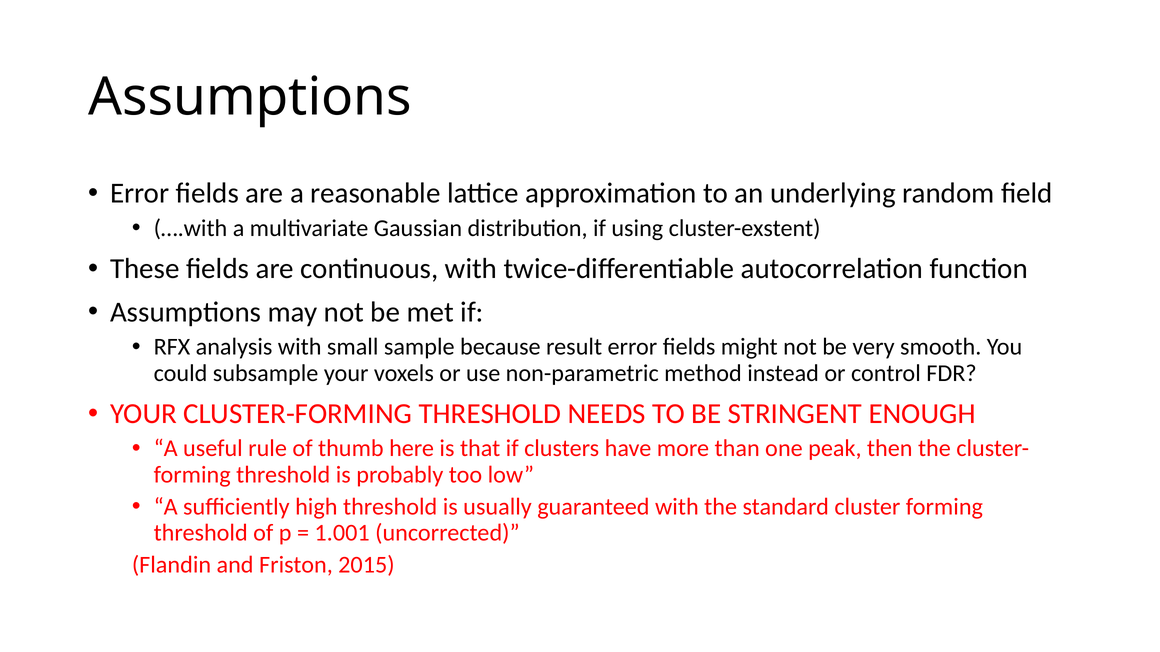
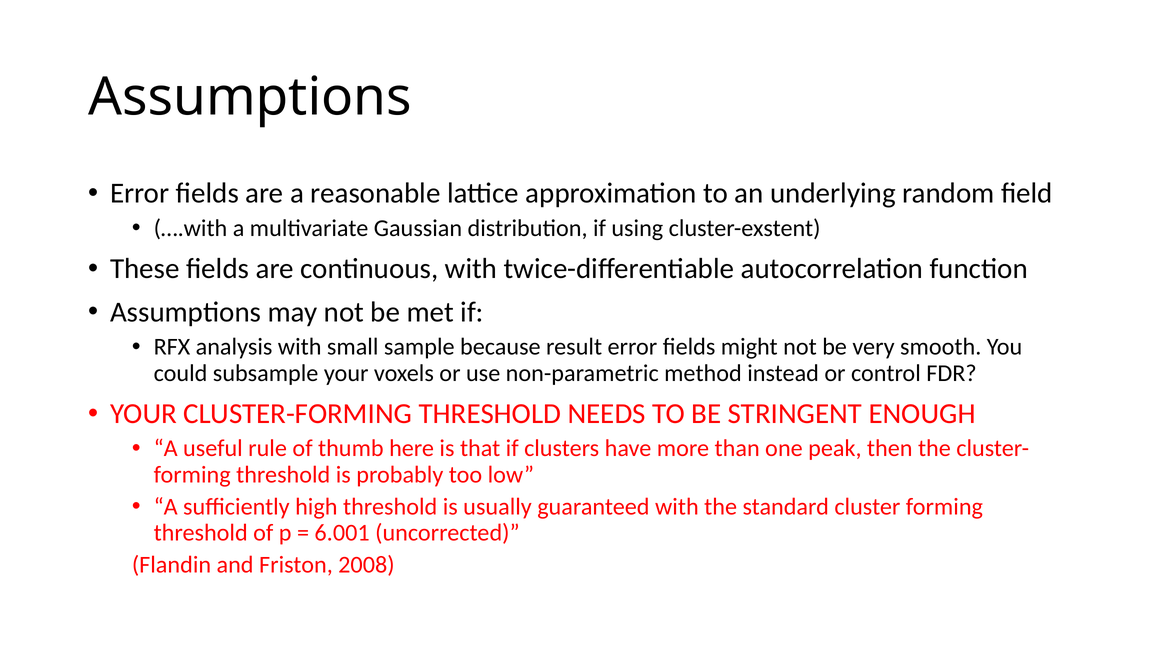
1.001: 1.001 -> 6.001
2015: 2015 -> 2008
